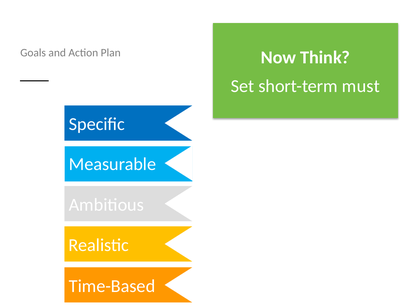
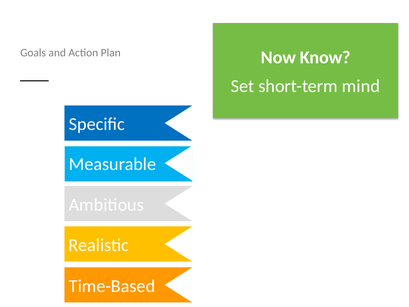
Think: Think -> Know
must: must -> mind
